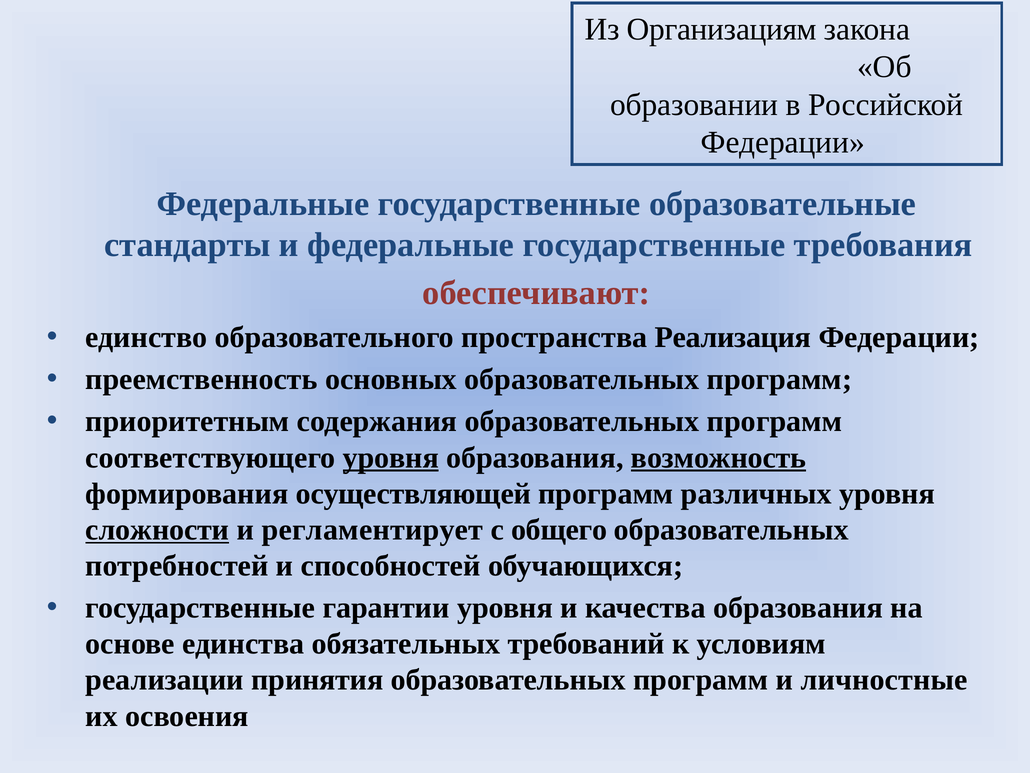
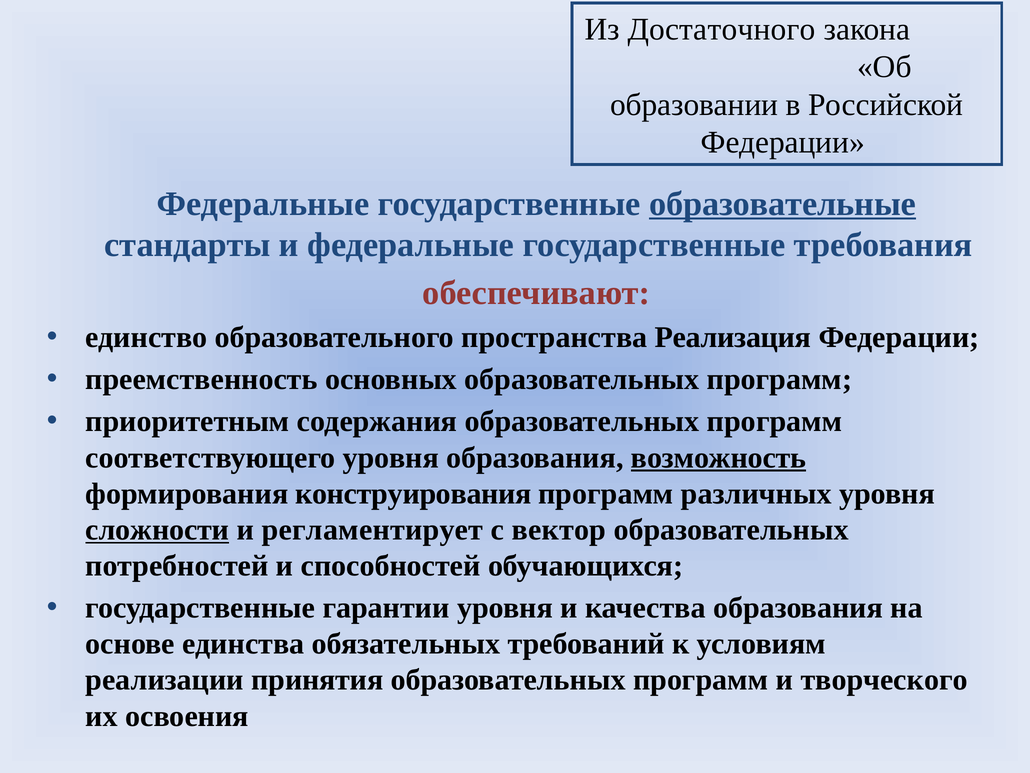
Организациям: Организациям -> Достаточного
образовательные underline: none -> present
уровня at (391, 457) underline: present -> none
осуществляющей: осуществляющей -> конструирования
общего: общего -> вектор
личностные: личностные -> творческого
